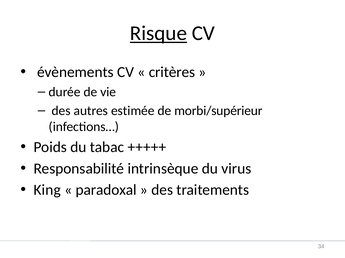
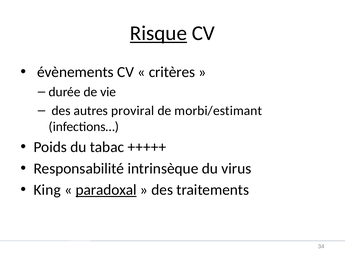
estimée: estimée -> proviral
morbi/supérieur: morbi/supérieur -> morbi/estimant
paradoxal underline: none -> present
